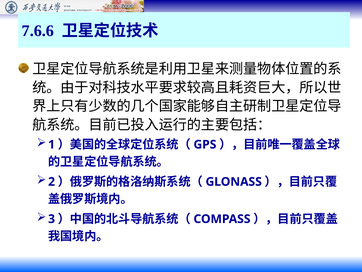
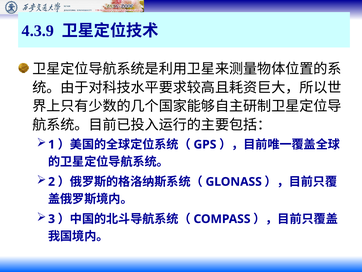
7.6.6: 7.6.6 -> 4.3.9
